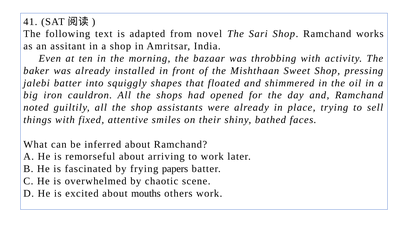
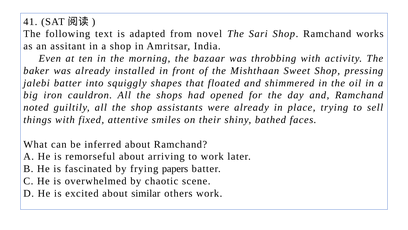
mouths: mouths -> similar
